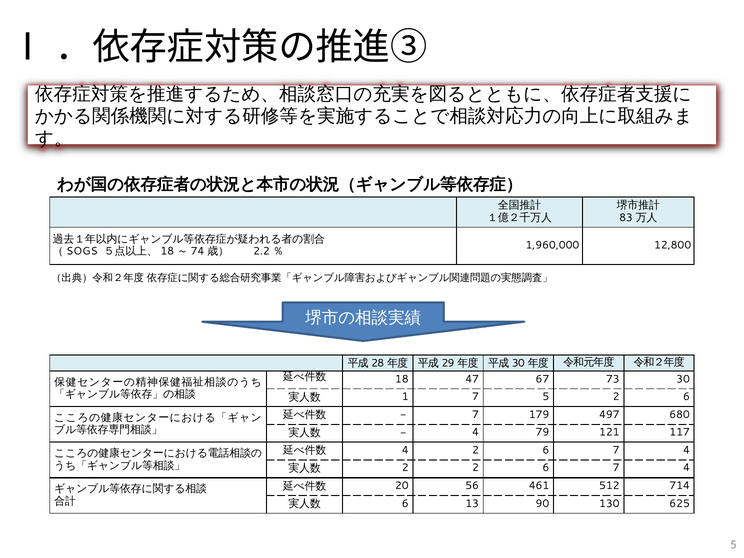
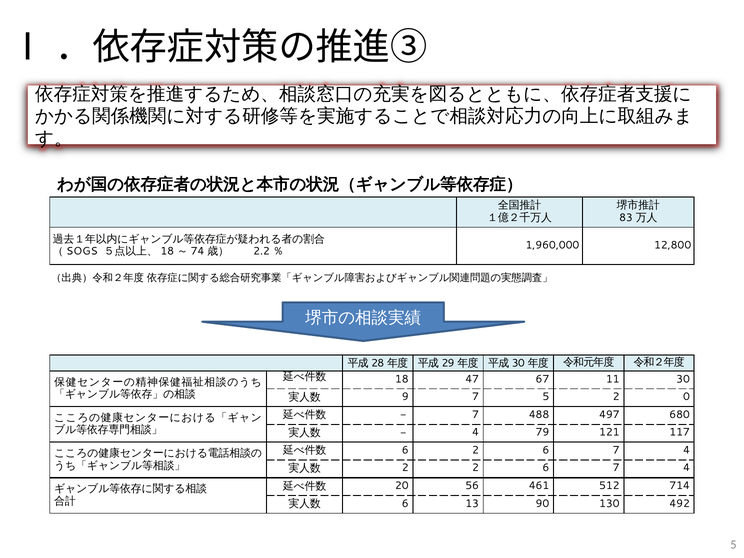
73: 73 -> 11
1: 1 -> 9
5 2 6: 6 -> 0
179: 179 -> 488
4 at (405, 450): 4 -> 6
625: 625 -> 492
